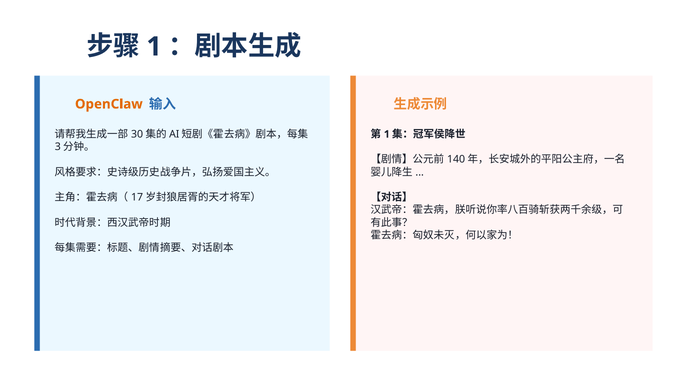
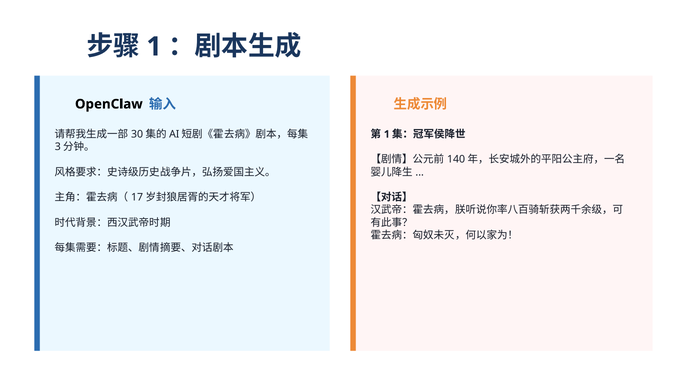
OpenClaw colour: orange -> black
